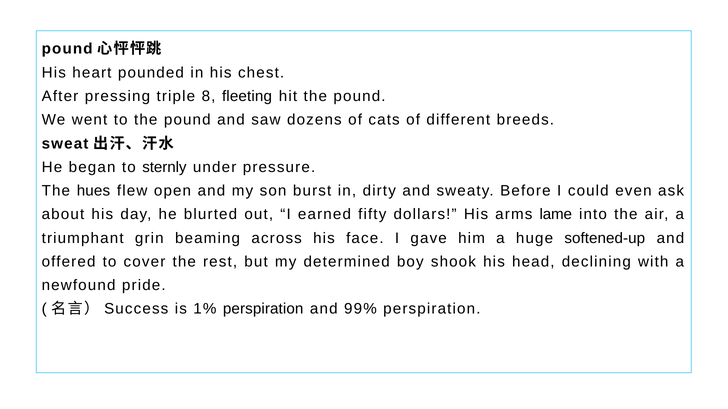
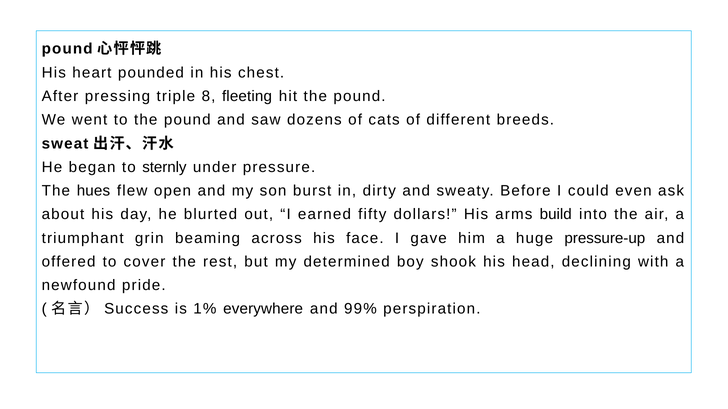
lame: lame -> build
softened-up: softened-up -> pressure-up
1% perspiration: perspiration -> everywhere
